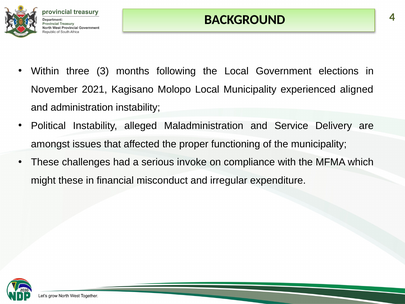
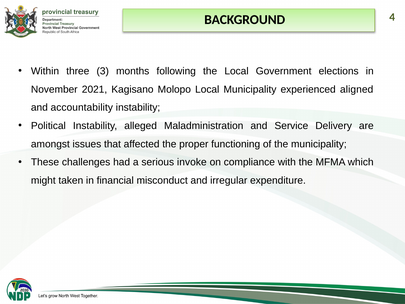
administration: administration -> accountability
might these: these -> taken
